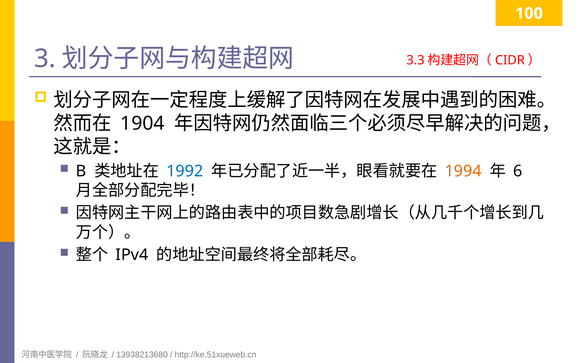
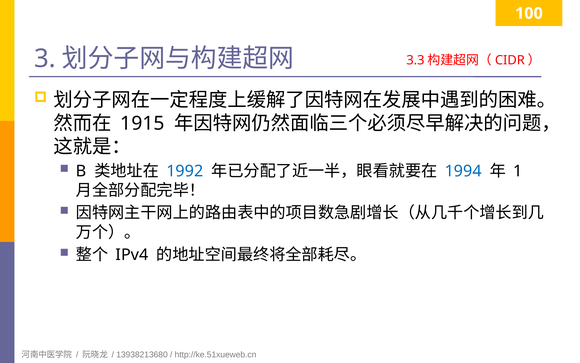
1904: 1904 -> 1915
1994 colour: orange -> blue
6: 6 -> 1
